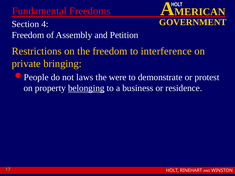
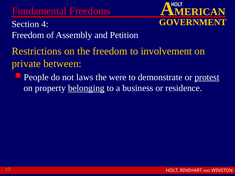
interference: interference -> involvement
bringing: bringing -> between
protest underline: none -> present
